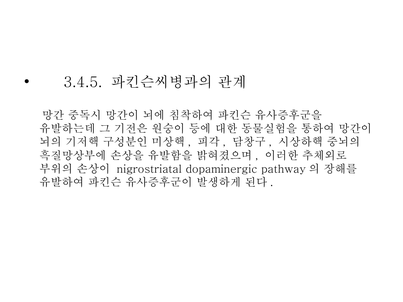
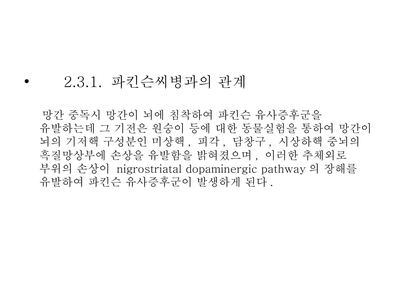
3.4.5: 3.4.5 -> 2.3.1
